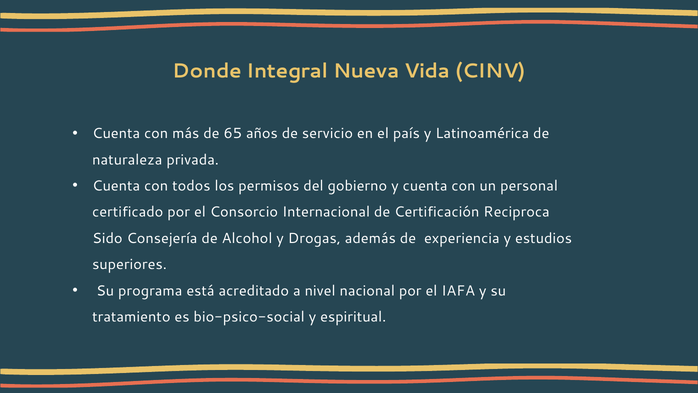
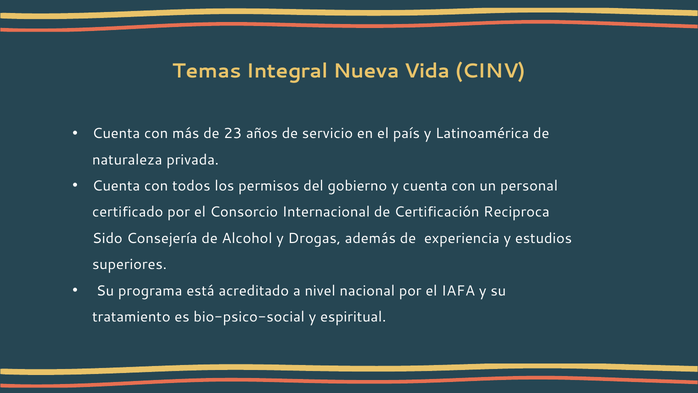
Donde: Donde -> Temas
65: 65 -> 23
